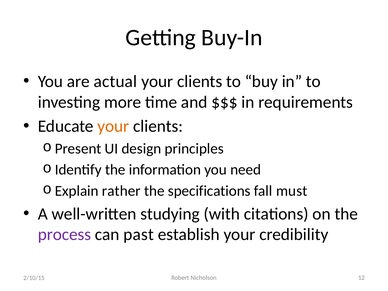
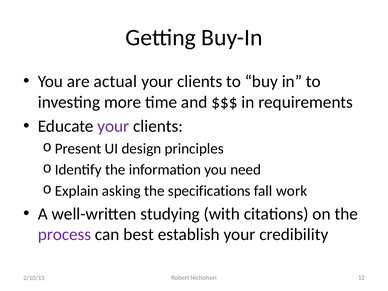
your at (113, 126) colour: orange -> purple
rather: rather -> asking
must: must -> work
past: past -> best
